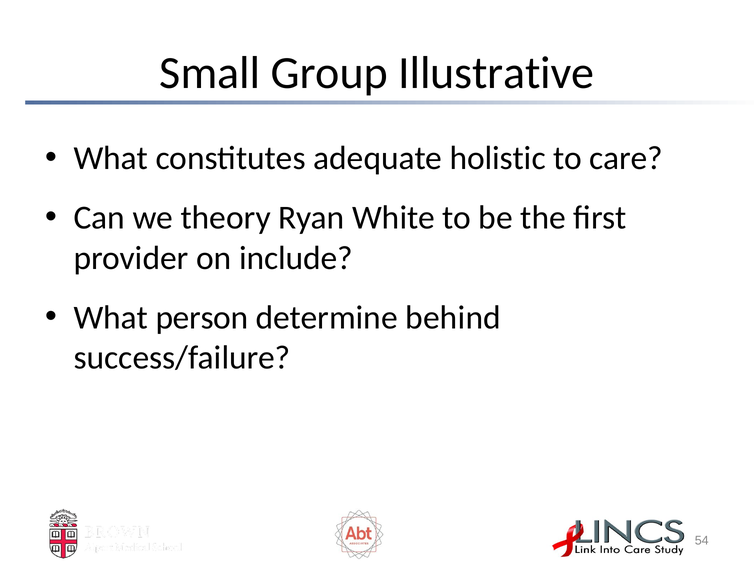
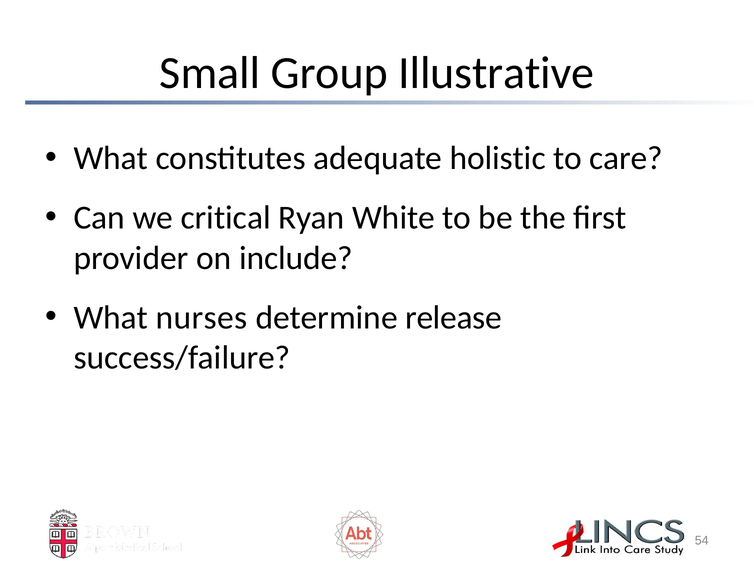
theory: theory -> critical
person: person -> nurses
behind: behind -> release
